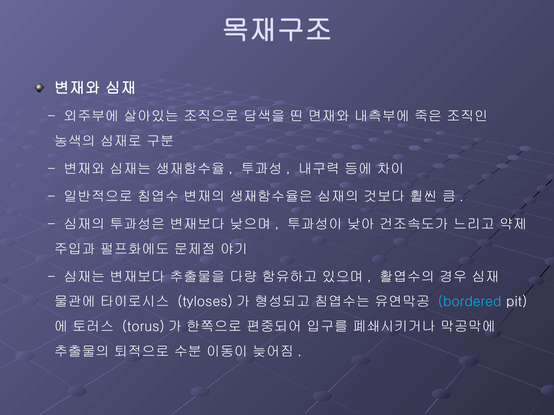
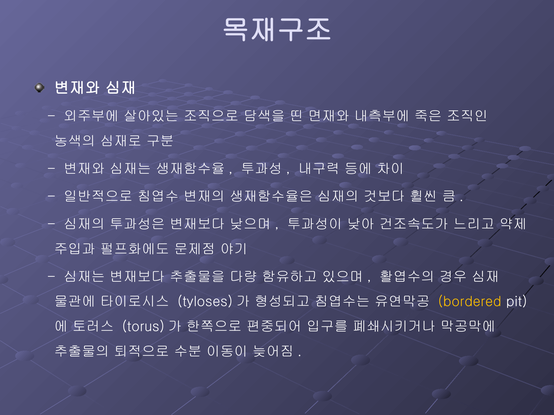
bordered colour: light blue -> yellow
